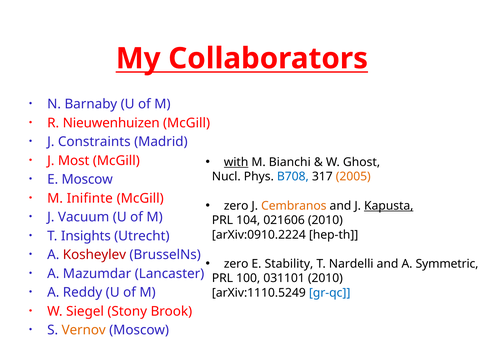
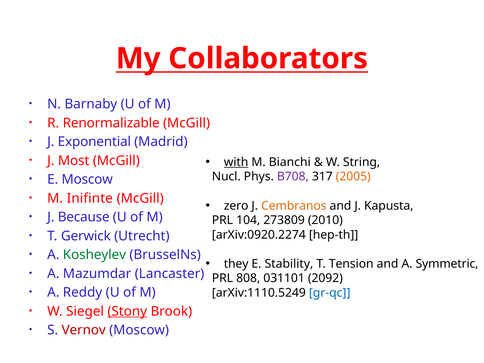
Nieuwenhuizen: Nieuwenhuizen -> Renormalizable
Constraints: Constraints -> Exponential
Ghost: Ghost -> String
B708 at (293, 177) colour: blue -> purple
Kapusta underline: present -> none
Vacuum: Vacuum -> Because
021606: 021606 -> 273809
Insights: Insights -> Gerwick
arXiv:0910.2224: arXiv:0910.2224 -> arXiv:0920.2274
Kosheylev colour: red -> green
zero at (236, 264): zero -> they
Nardelli: Nardelli -> Tension
100: 100 -> 808
031101 2010: 2010 -> 2092
Stony underline: none -> present
Vernov colour: orange -> red
